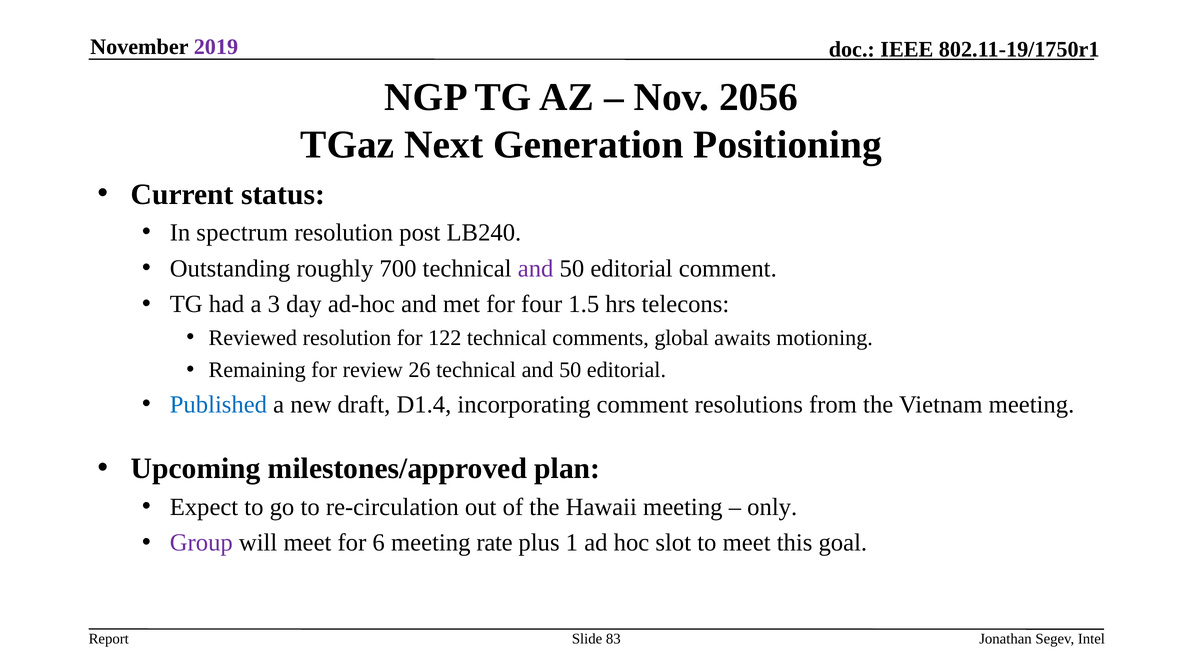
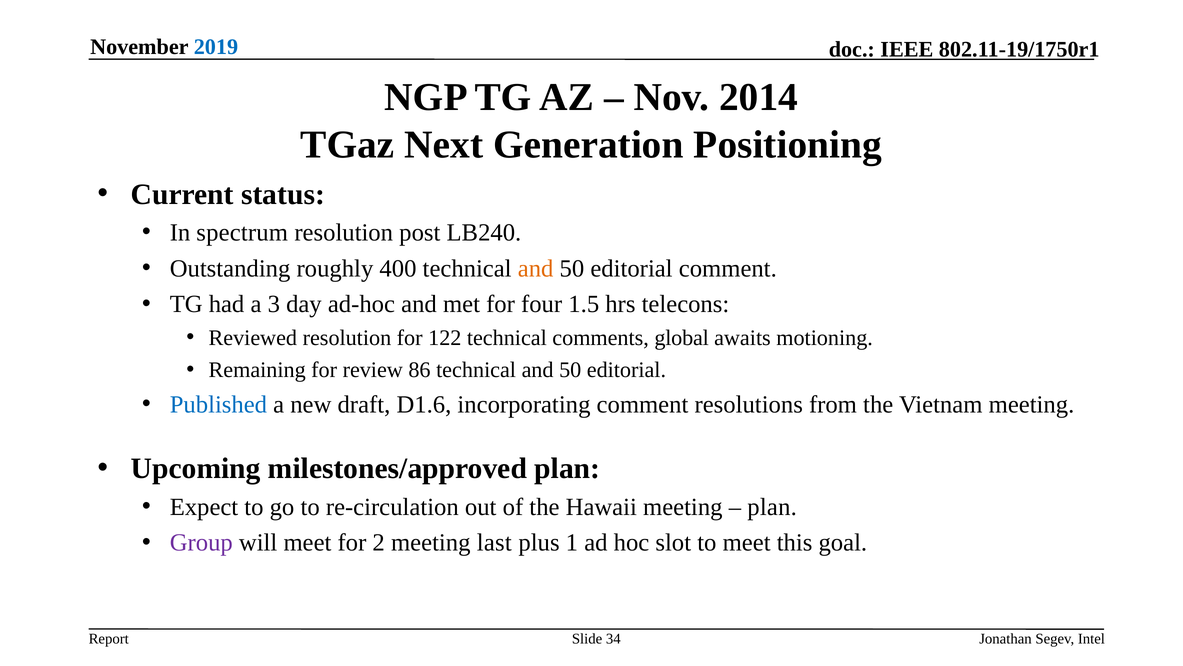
2019 colour: purple -> blue
2056: 2056 -> 2014
700: 700 -> 400
and at (536, 268) colour: purple -> orange
26: 26 -> 86
D1.4: D1.4 -> D1.6
only at (772, 507): only -> plan
6: 6 -> 2
rate: rate -> last
83: 83 -> 34
